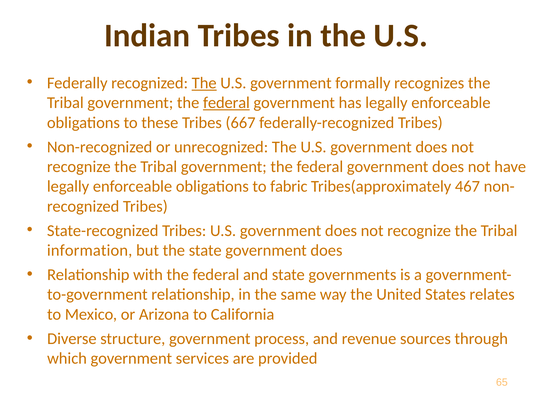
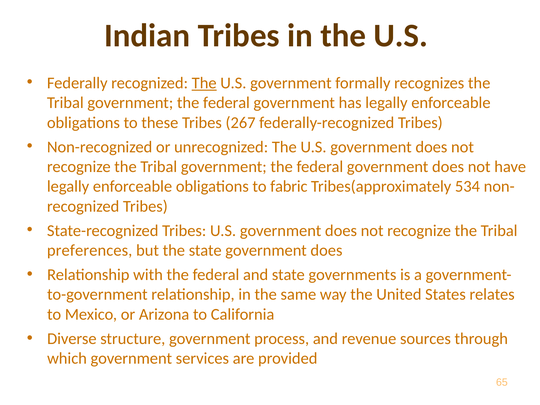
federal at (226, 103) underline: present -> none
667: 667 -> 267
467: 467 -> 534
information: information -> preferences
